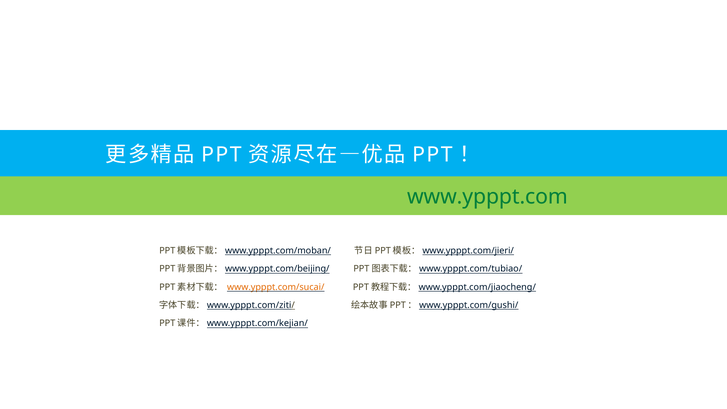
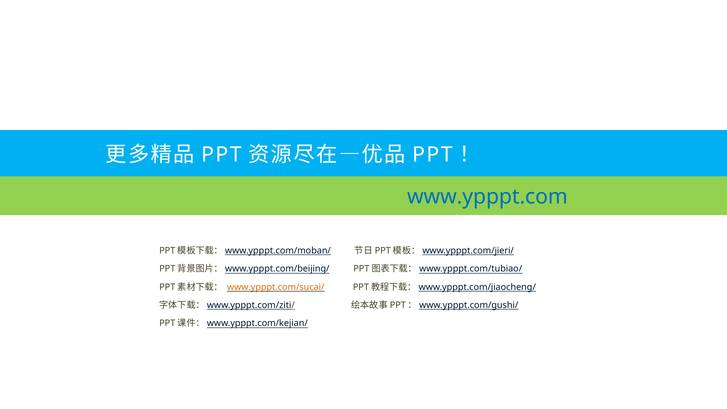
www.ypppt.com colour: green -> blue
